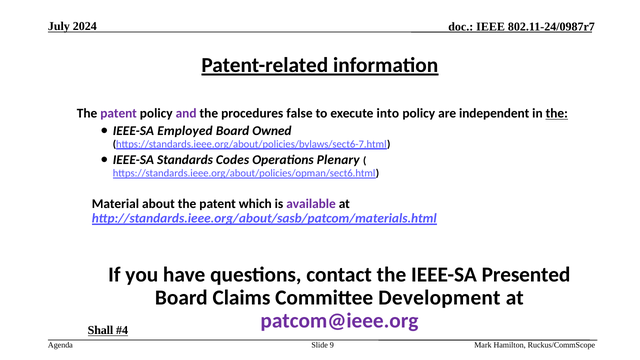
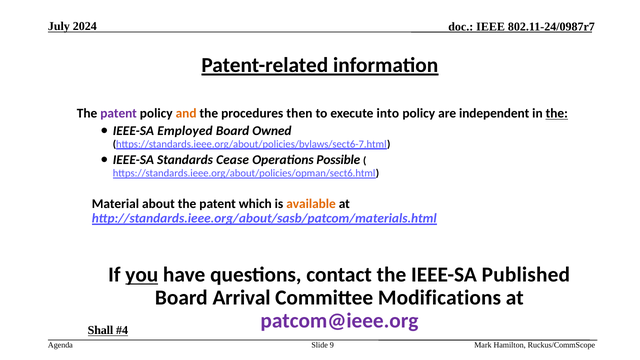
and colour: purple -> orange
false: false -> then
Codes: Codes -> Cease
Plenary: Plenary -> Possible
available colour: purple -> orange
you underline: none -> present
Presented: Presented -> Published
Claims: Claims -> Arrival
Development: Development -> Modifications
